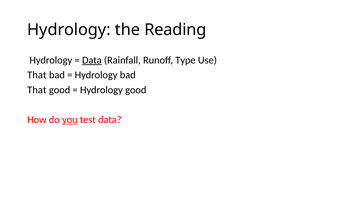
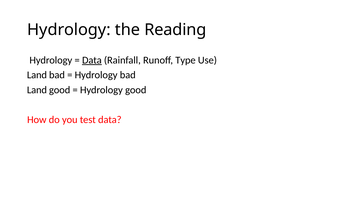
That at (37, 75): That -> Land
That at (37, 90): That -> Land
you underline: present -> none
